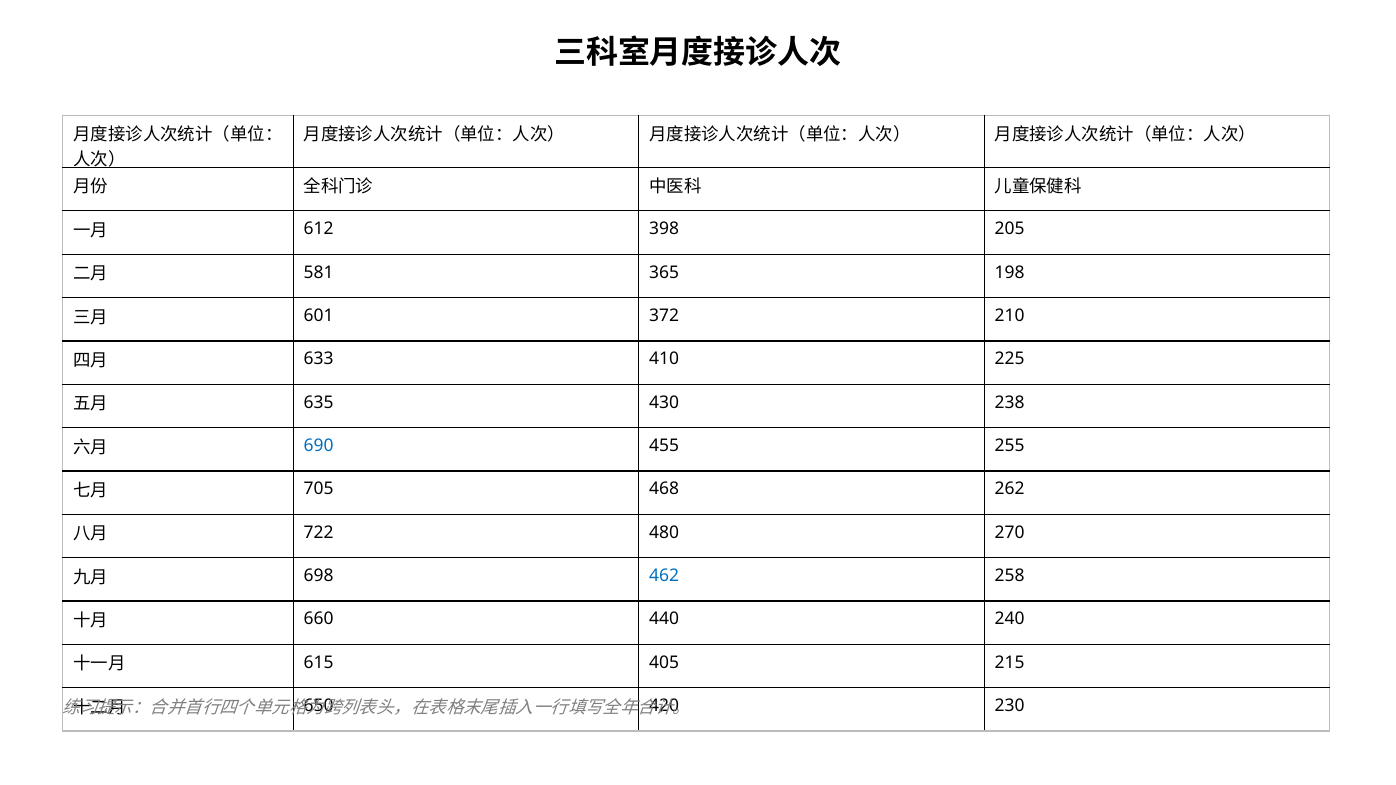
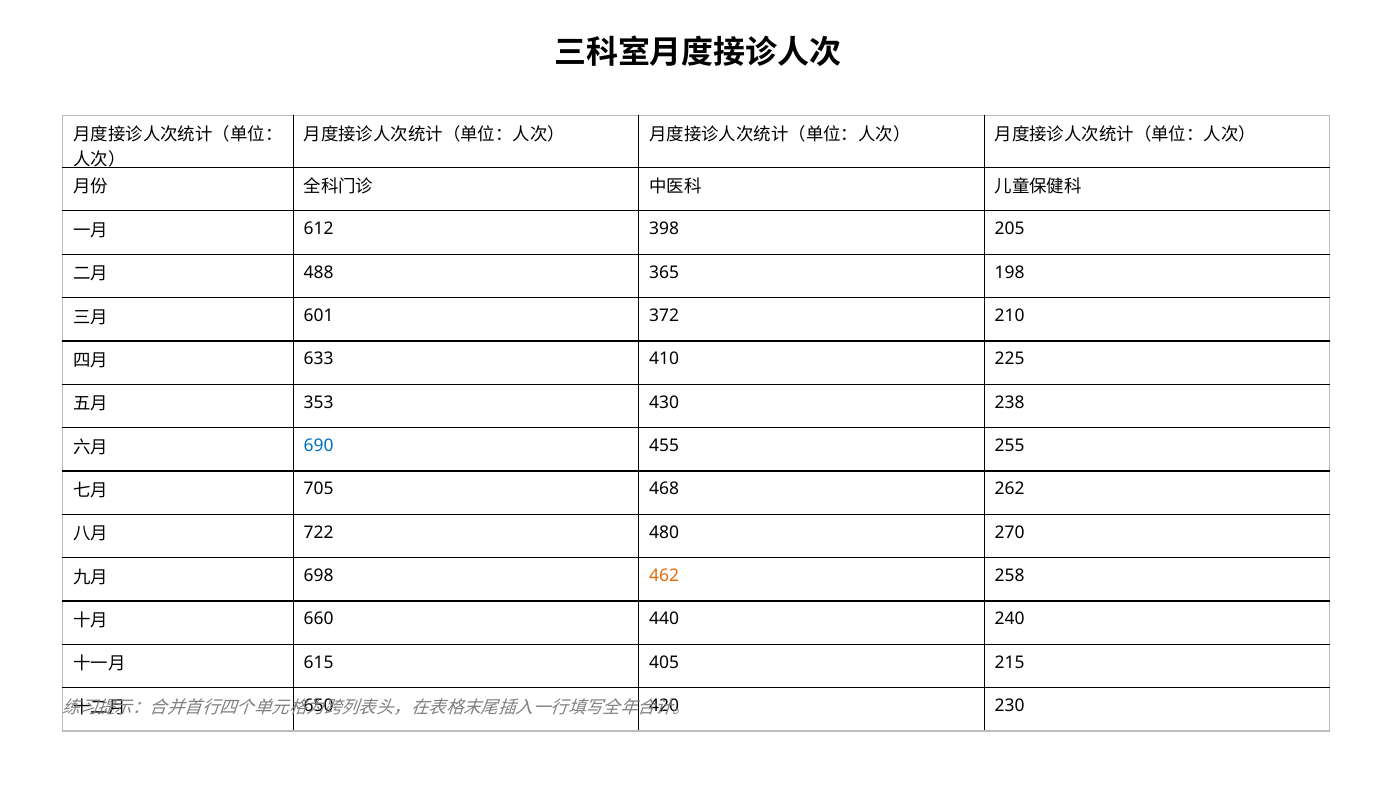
581: 581 -> 488
635: 635 -> 353
462 colour: blue -> orange
